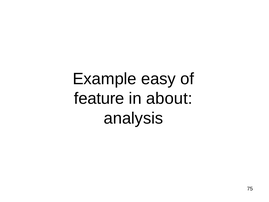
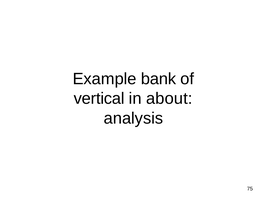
easy: easy -> bank
feature: feature -> vertical
